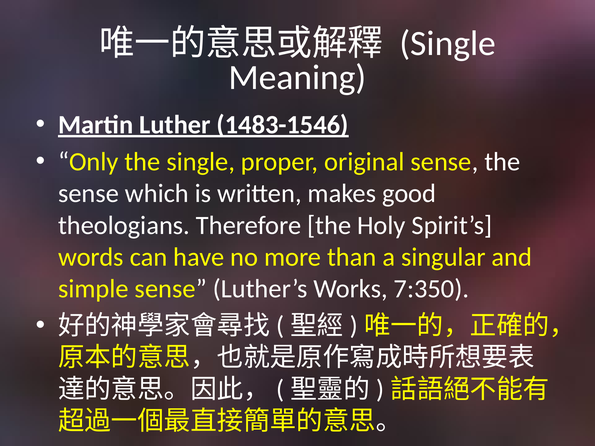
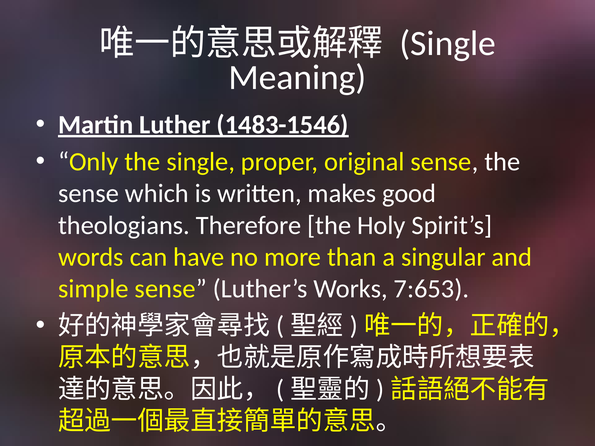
7:350: 7:350 -> 7:653
